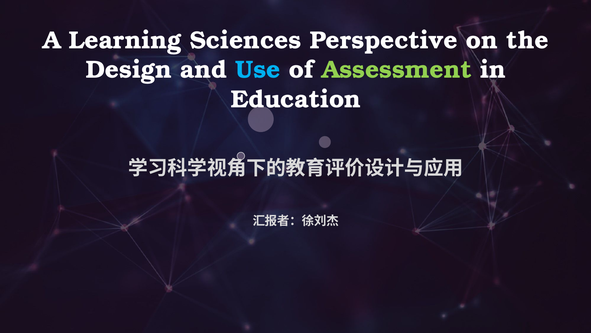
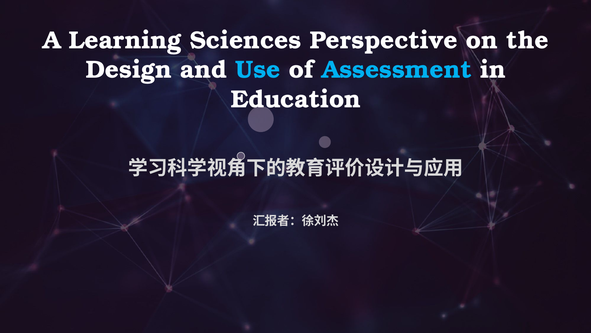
Assessment colour: light green -> light blue
